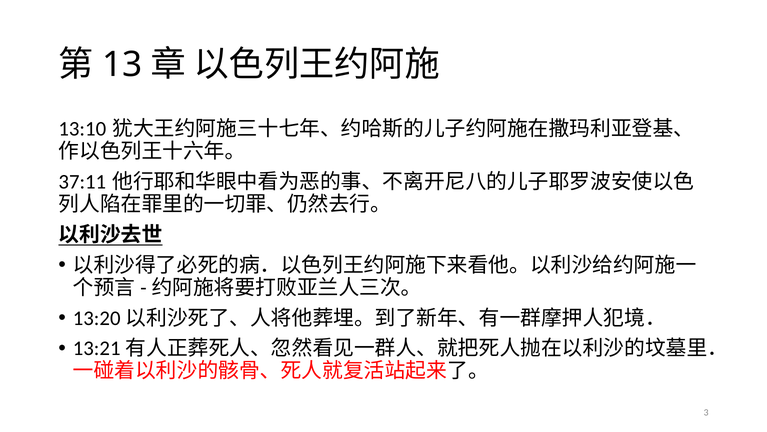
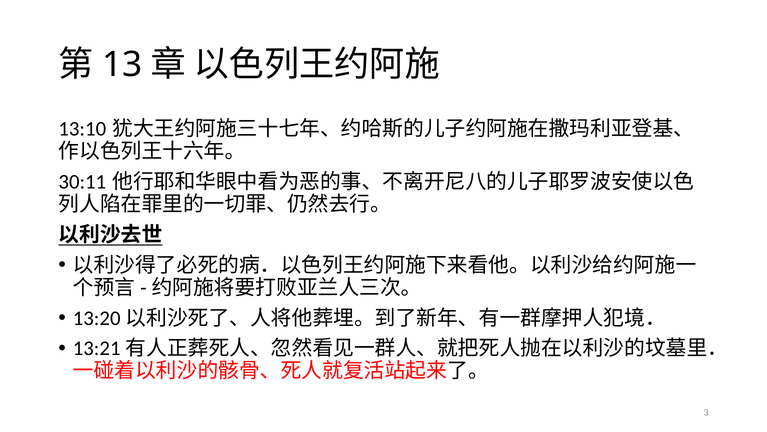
37:11: 37:11 -> 30:11
